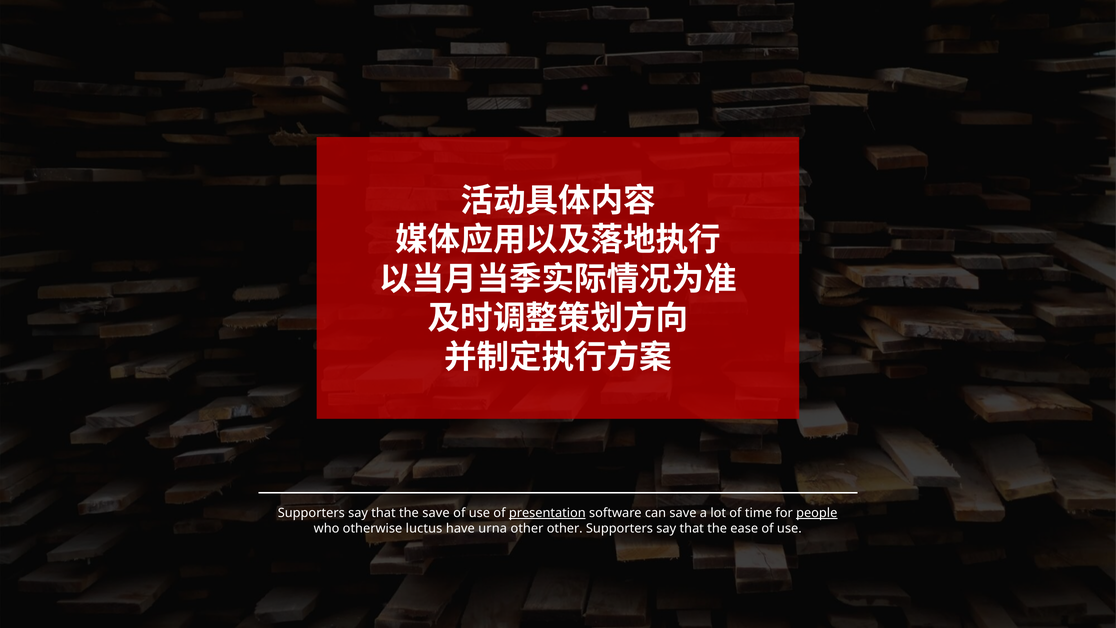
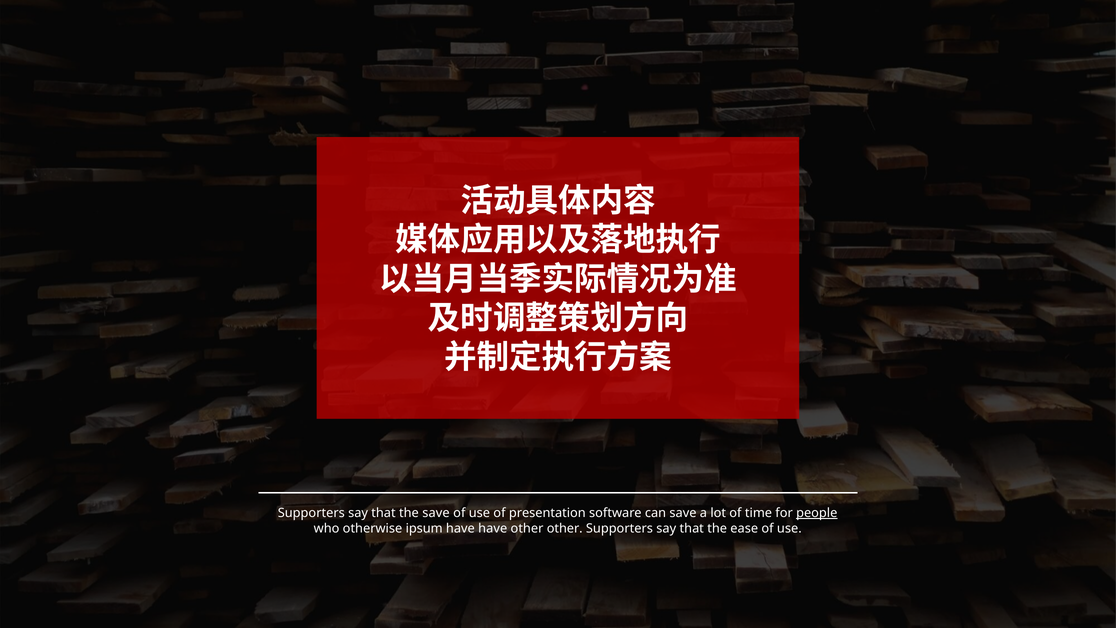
presentation underline: present -> none
luctus: luctus -> ipsum
have urna: urna -> have
